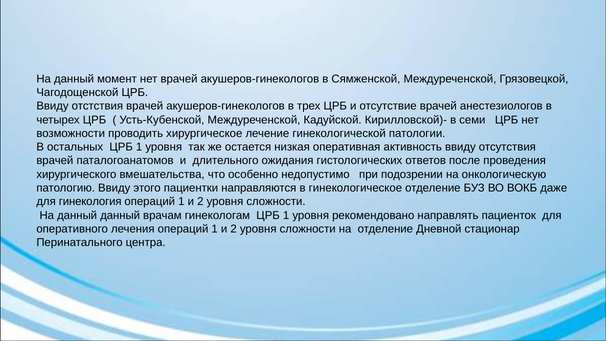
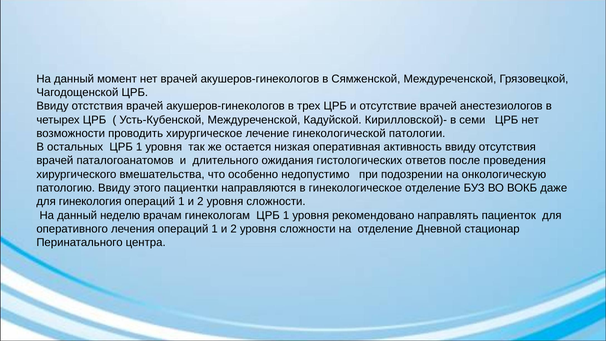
данный данный: данный -> неделю
